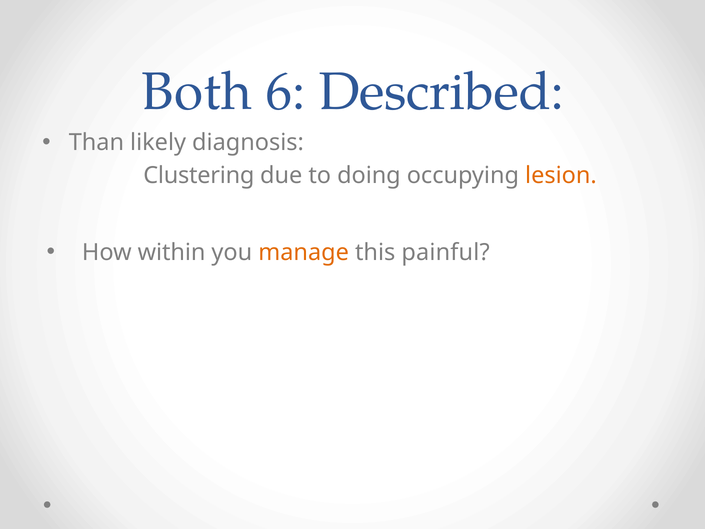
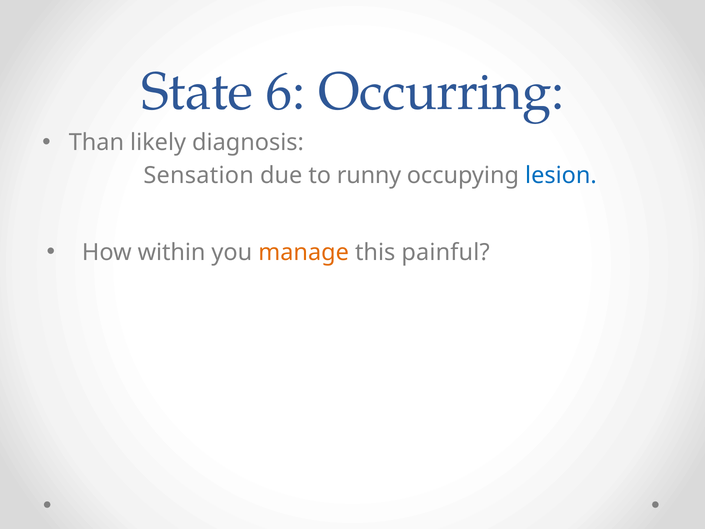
Both: Both -> State
Described: Described -> Occurring
Clustering: Clustering -> Sensation
doing: doing -> runny
lesion colour: orange -> blue
